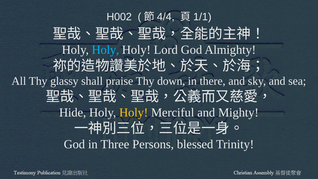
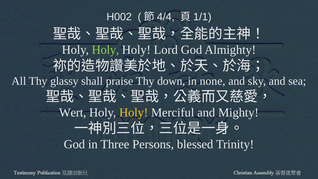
Holy at (105, 50) colour: light blue -> light green
there: there -> none
Hide: Hide -> Wert
